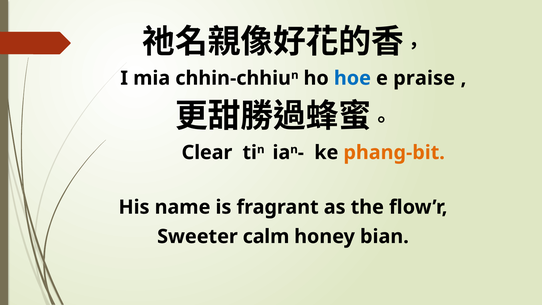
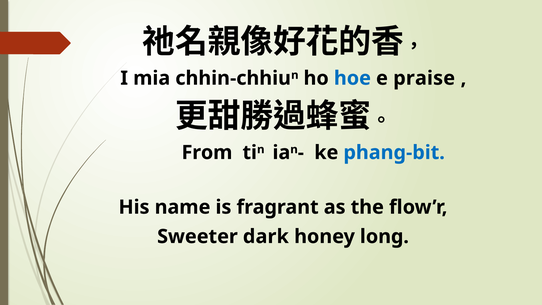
Clear: Clear -> From
phang-bit colour: orange -> blue
calm: calm -> dark
bian: bian -> long
